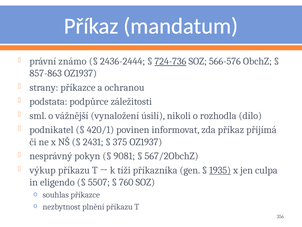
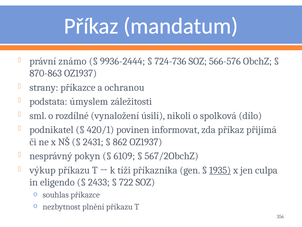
2436-2444: 2436-2444 -> 9936-2444
724-736 underline: present -> none
857-863: 857-863 -> 870-863
podpůrce: podpůrce -> úmyslem
vážnější: vážnější -> rozdílné
rozhodla: rozhodla -> spolková
375: 375 -> 862
9081: 9081 -> 6109
5507: 5507 -> 2433
760: 760 -> 722
